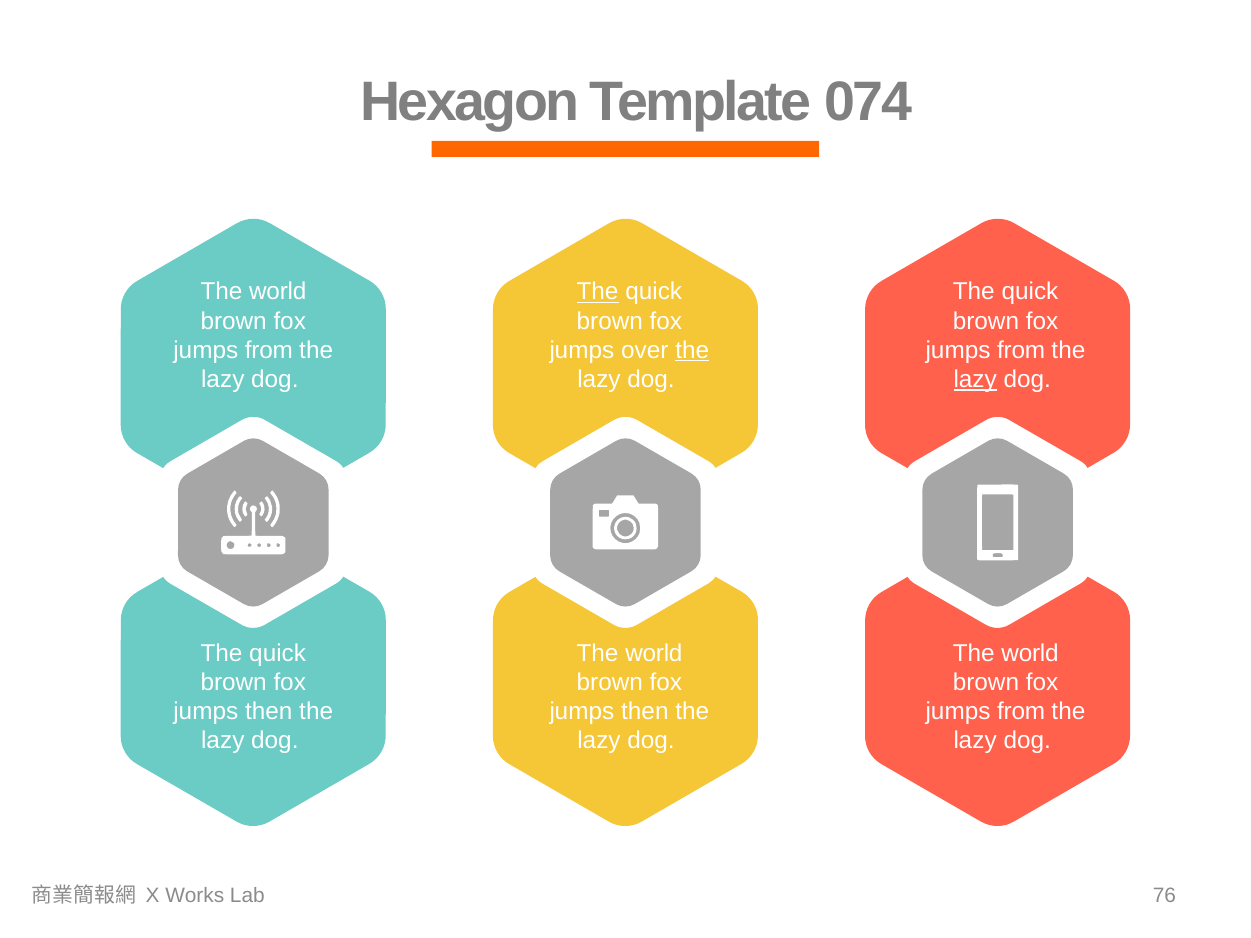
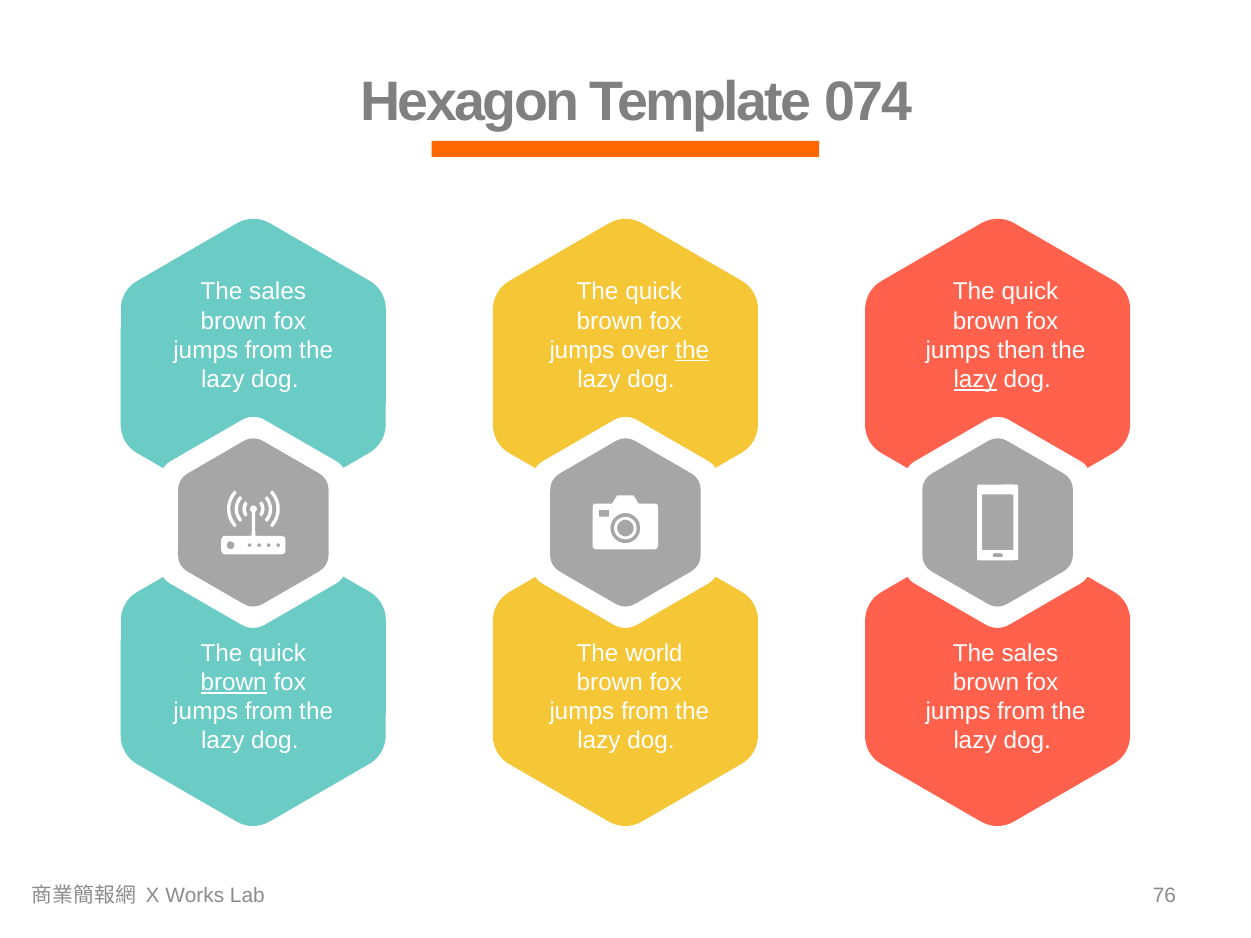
world at (278, 292): world -> sales
The at (598, 292) underline: present -> none
from at (1021, 350): from -> then
world at (1030, 653): world -> sales
brown at (234, 683) underline: none -> present
then at (269, 712): then -> from
then at (645, 712): then -> from
